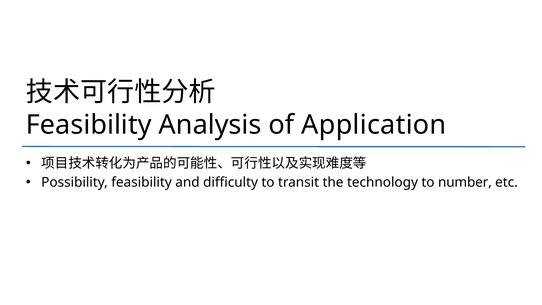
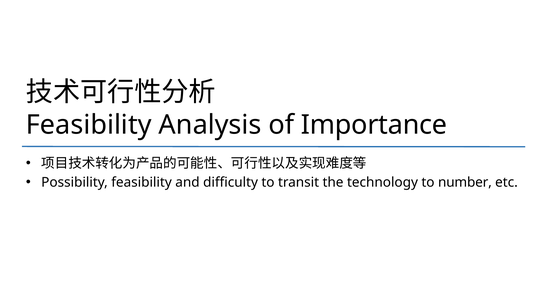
Application: Application -> Importance
